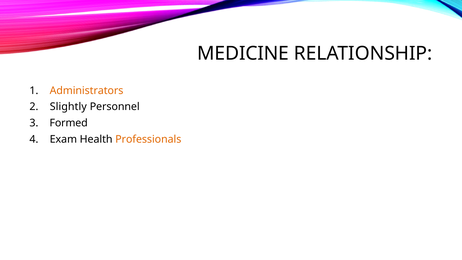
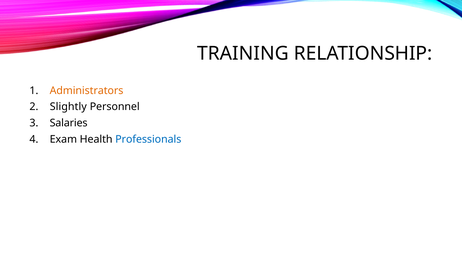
MEDICINE: MEDICINE -> TRAINING
Formed: Formed -> Salaries
Professionals colour: orange -> blue
